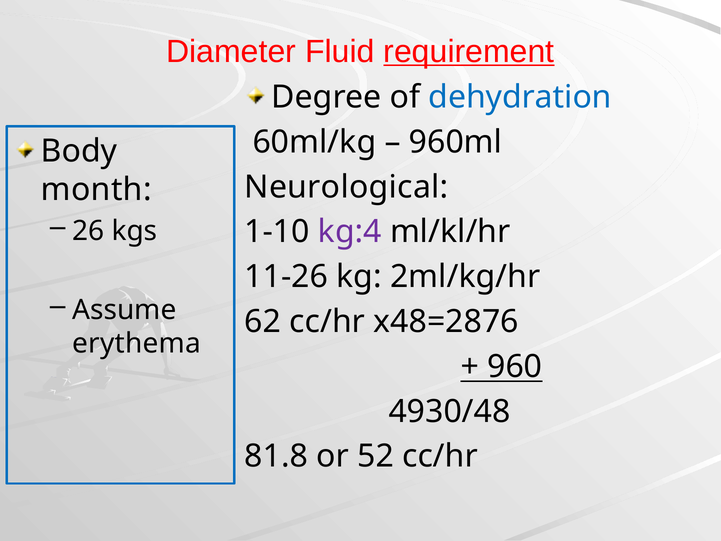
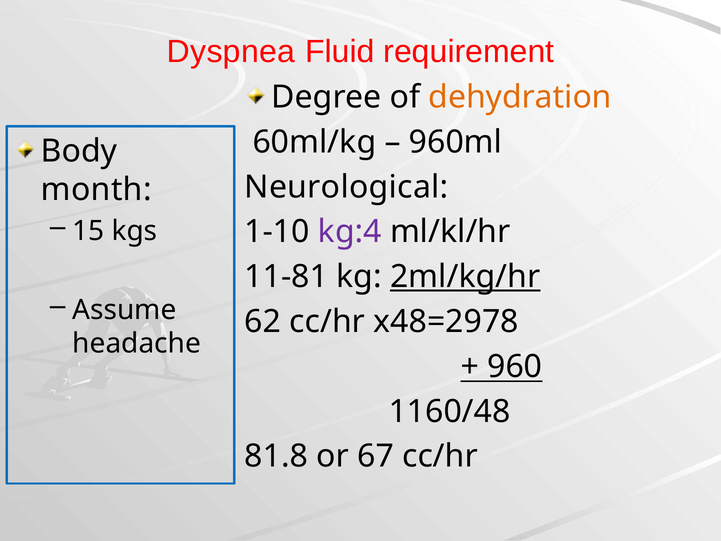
Diameter: Diameter -> Dyspnea
requirement underline: present -> none
dehydration colour: blue -> orange
26: 26 -> 15
11-26: 11-26 -> 11-81
2ml/kg/hr underline: none -> present
x48=2876: x48=2876 -> x48=2978
erythema: erythema -> headache
4930/48: 4930/48 -> 1160/48
52: 52 -> 67
